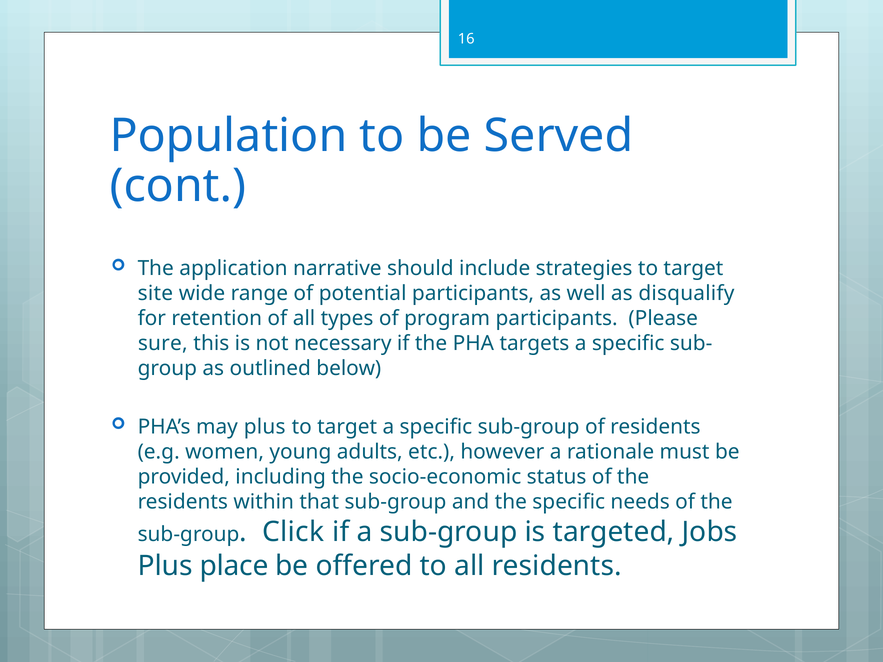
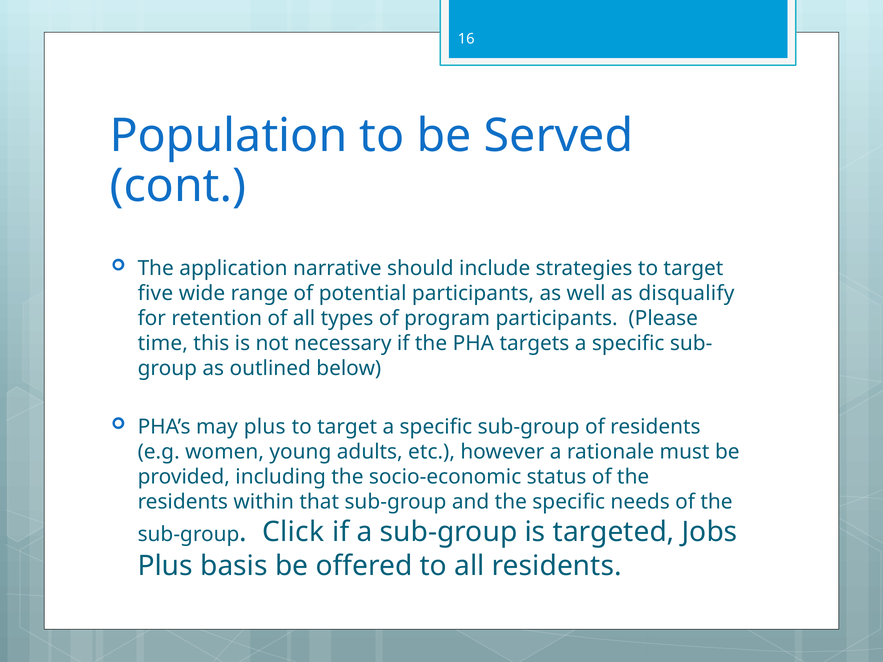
site: site -> five
sure: sure -> time
place: place -> basis
